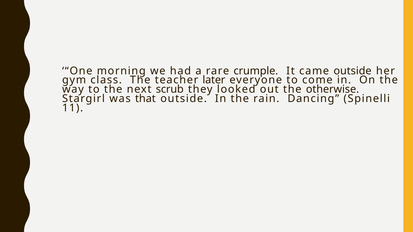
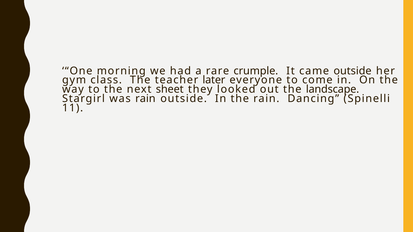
scrub: scrub -> sheet
otherwise: otherwise -> landscape
was that: that -> rain
